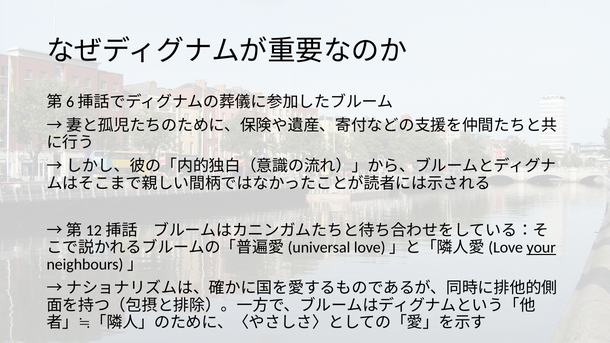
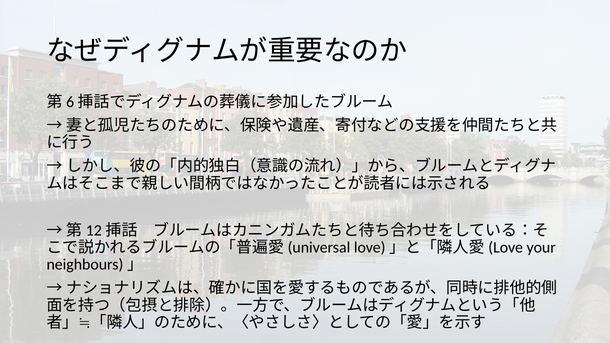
your underline: present -> none
